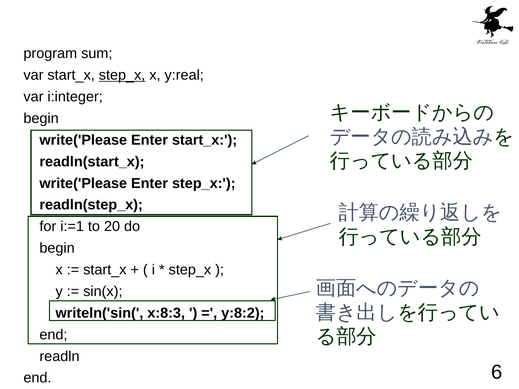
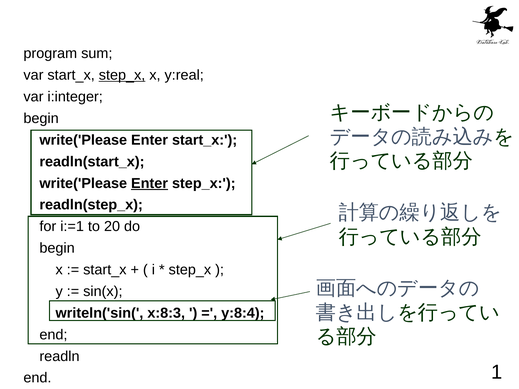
Enter at (150, 183) underline: none -> present
y:8:2: y:8:2 -> y:8:4
6: 6 -> 1
